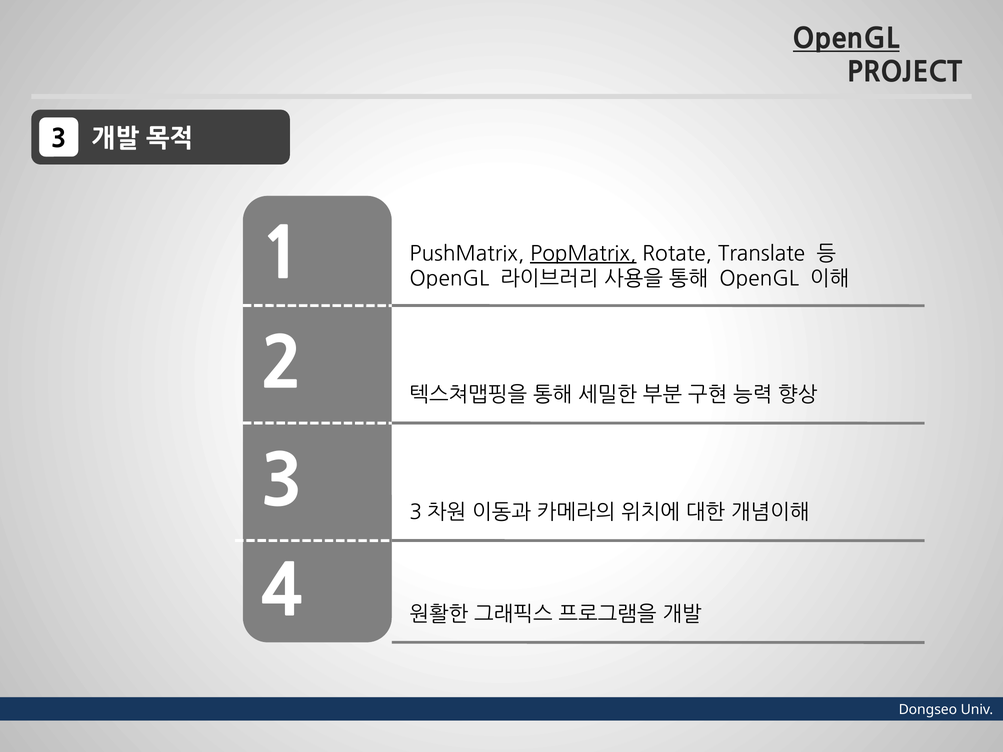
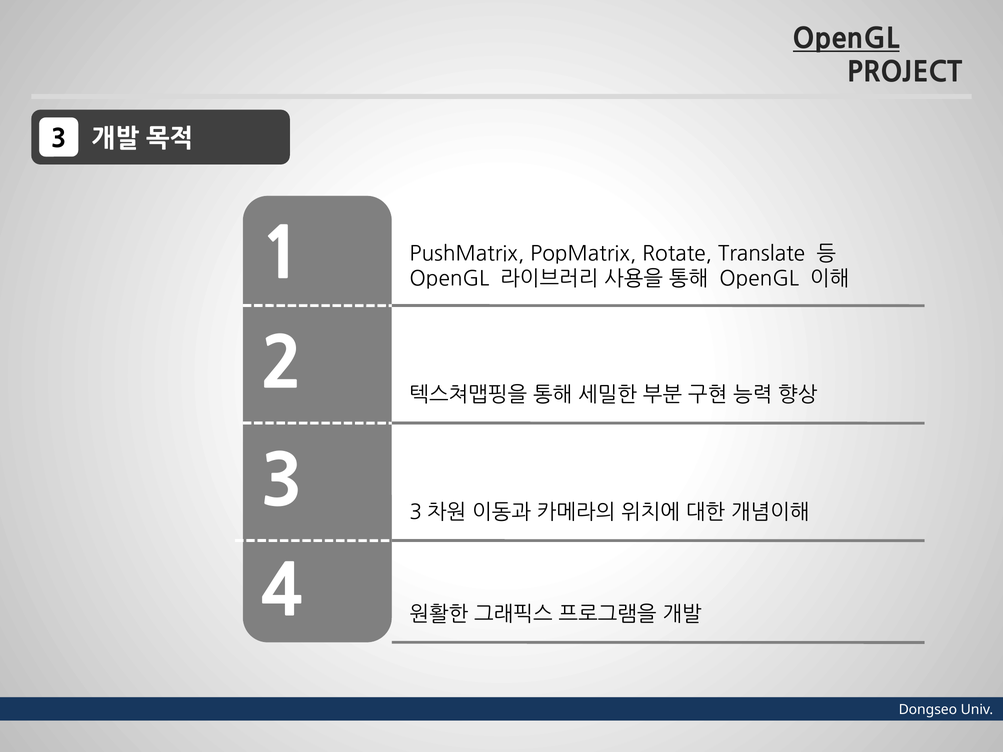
PopMatrix underline: present -> none
